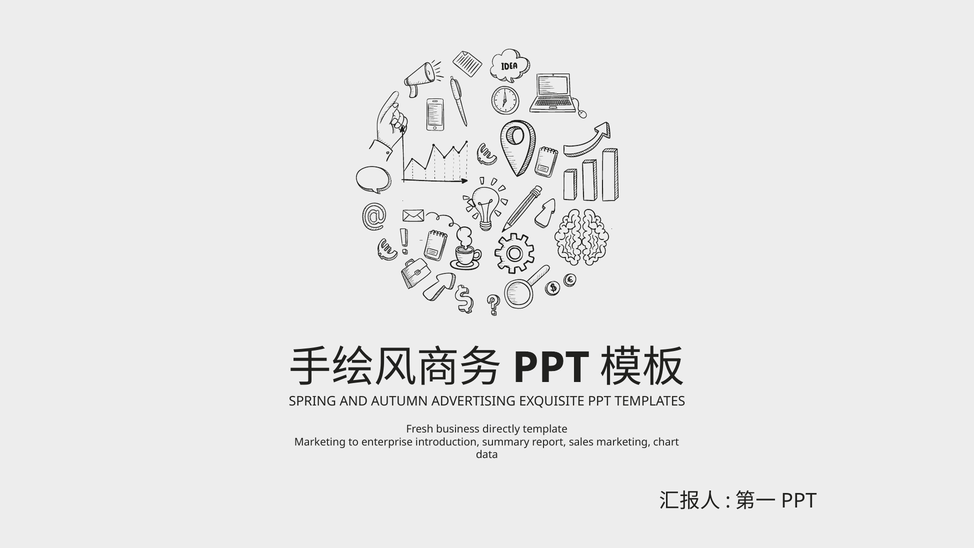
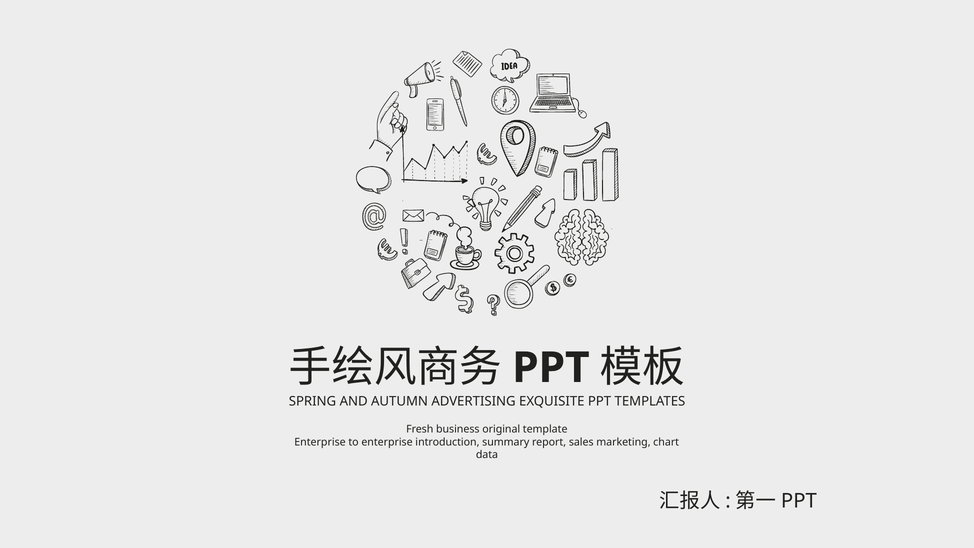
directly: directly -> original
Marketing at (320, 442): Marketing -> Enterprise
